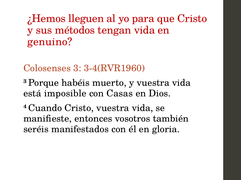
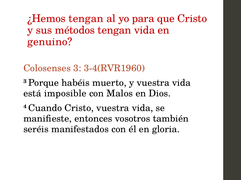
¿Hemos lleguen: lleguen -> tengan
Casas: Casas -> Malos
